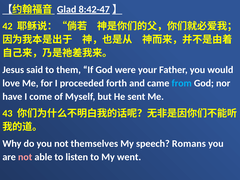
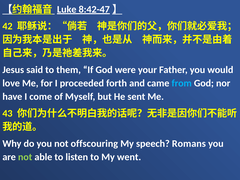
Glad: Glad -> Luke
themselves: themselves -> offscouring
not at (25, 157) colour: pink -> light green
